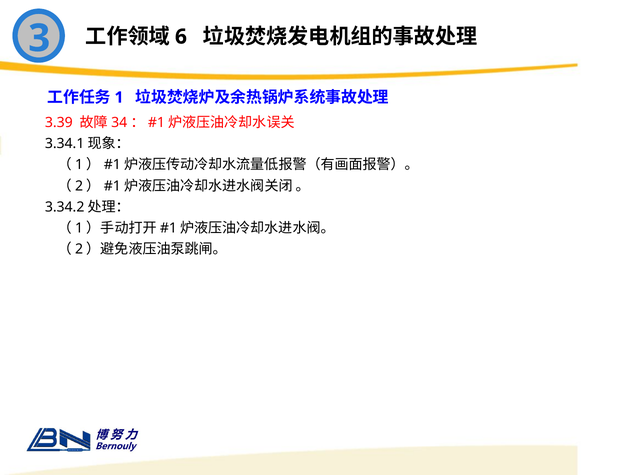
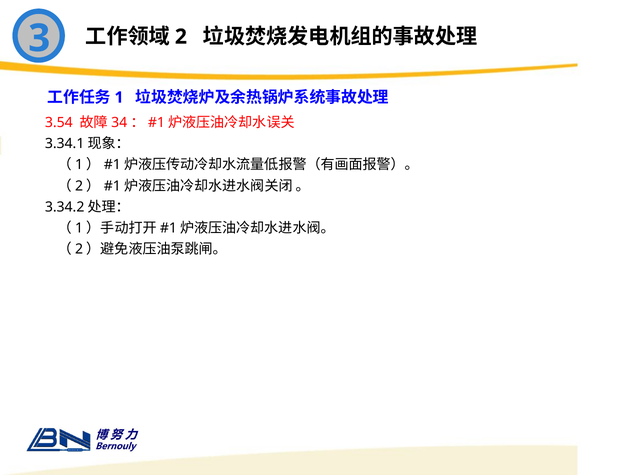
6: 6 -> 2
3.39: 3.39 -> 3.54
